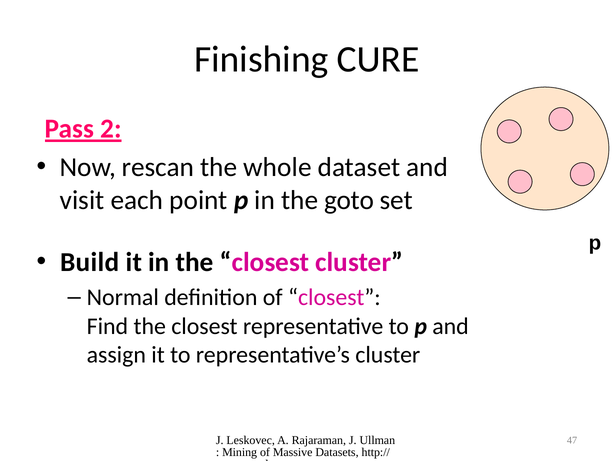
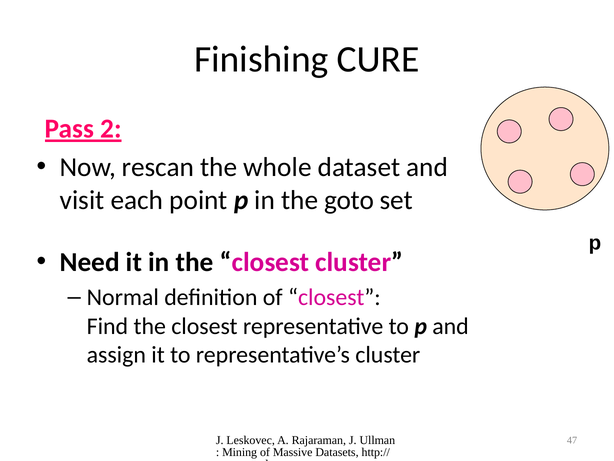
Build: Build -> Need
